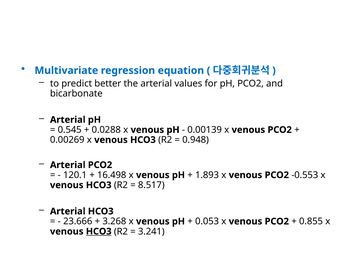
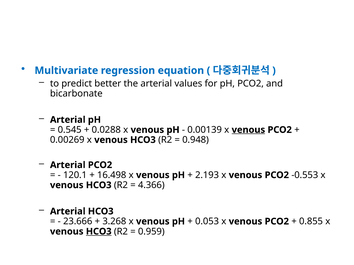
venous at (248, 130) underline: none -> present
1.893: 1.893 -> 2.193
8.517: 8.517 -> 4.366
3.241: 3.241 -> 0.959
